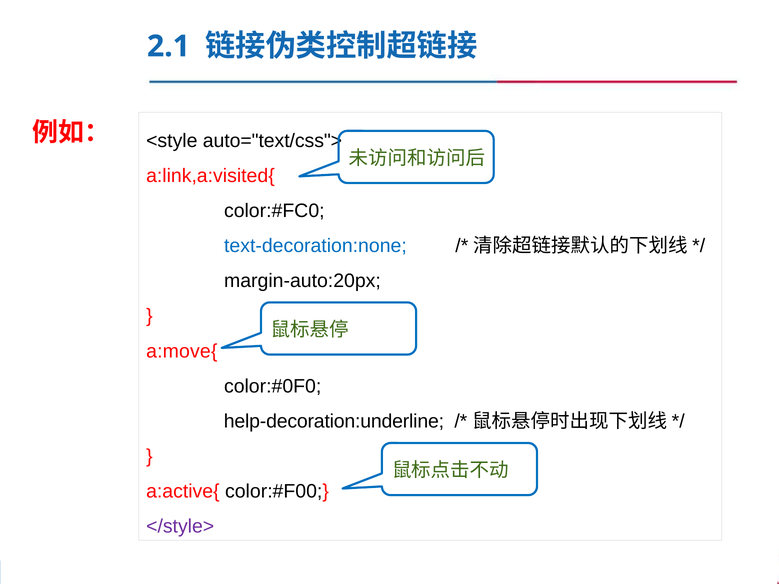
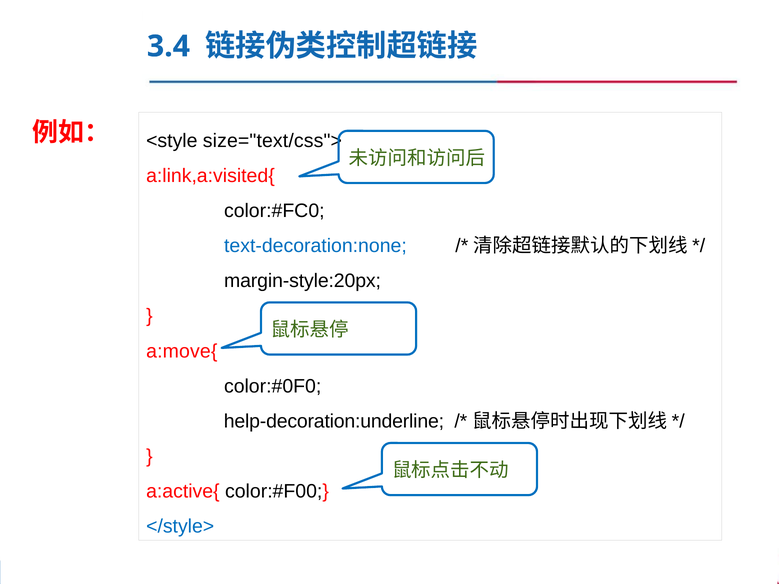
2.1: 2.1 -> 3.4
auto="text/css">: auto="text/css"> -> size="text/css">
margin-auto:20px: margin-auto:20px -> margin-style:20px
</style> colour: purple -> blue
